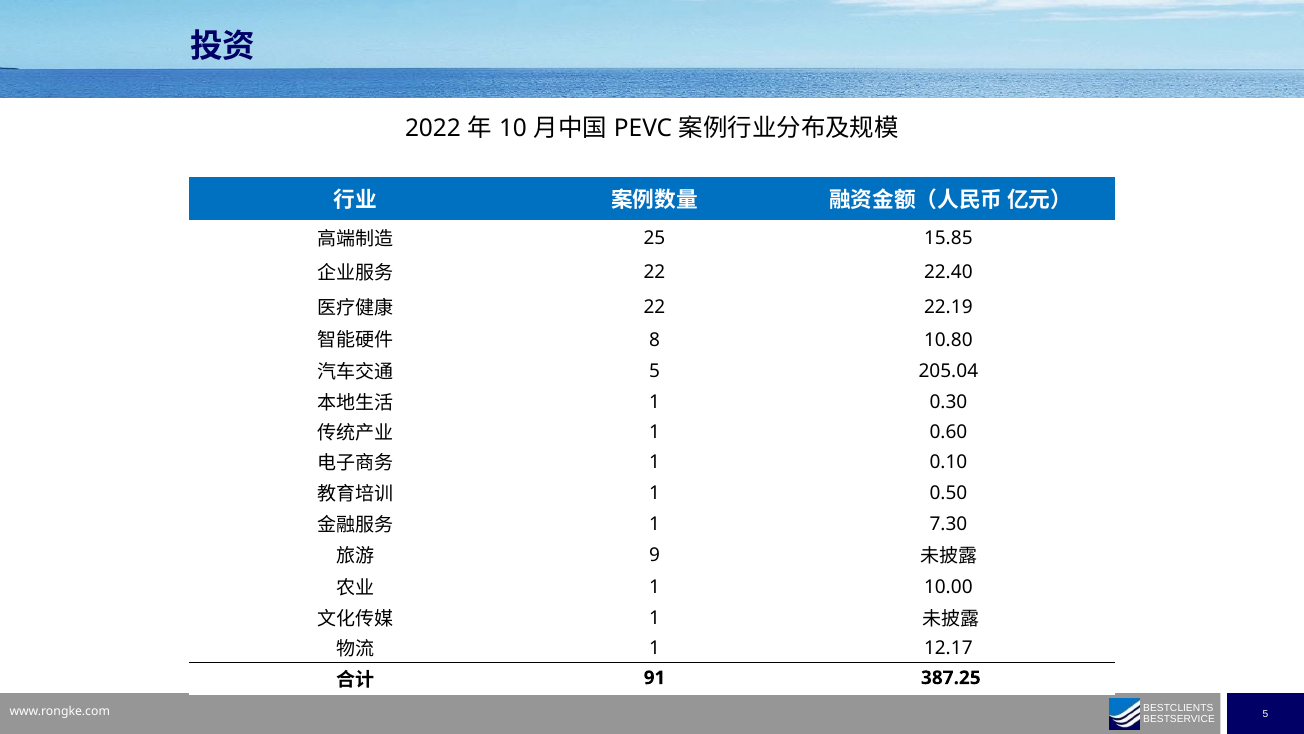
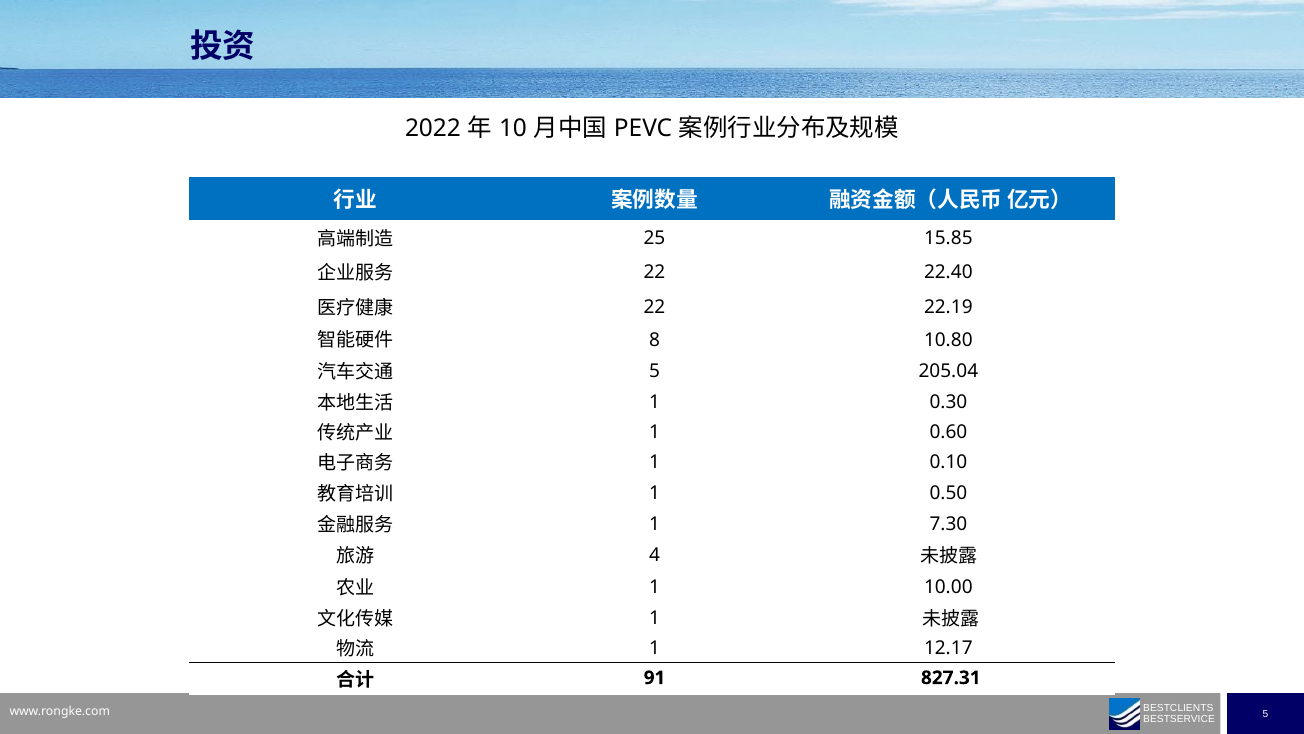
9: 9 -> 4
387.25: 387.25 -> 827.31
